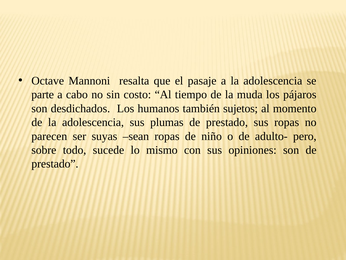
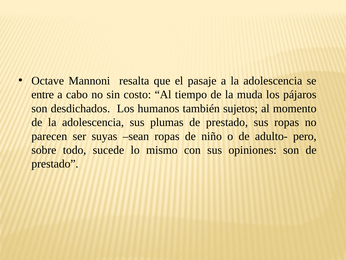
parte: parte -> entre
